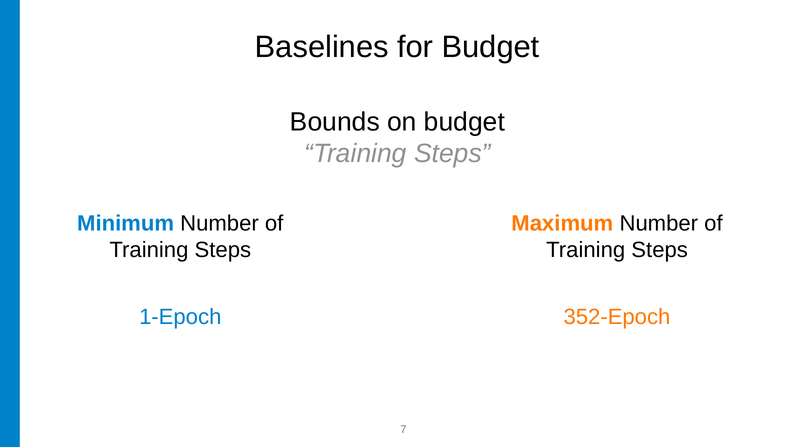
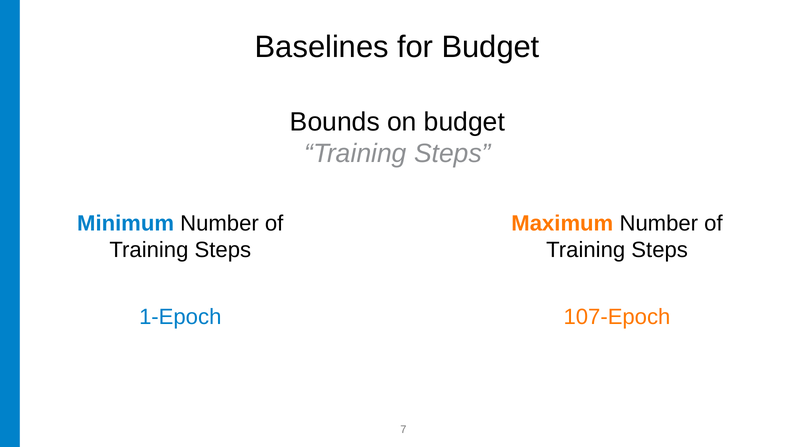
352-Epoch: 352-Epoch -> 107-Epoch
